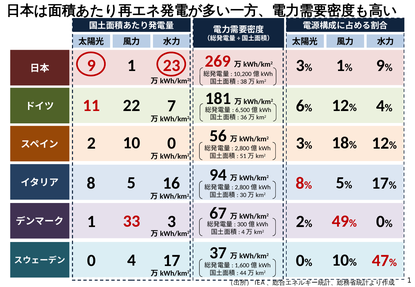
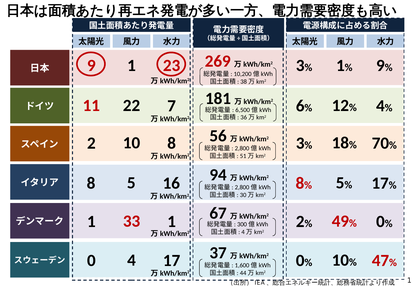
2 0: 0 -> 8
12 at (380, 143): 12 -> 70
1 3: 3 -> 1
